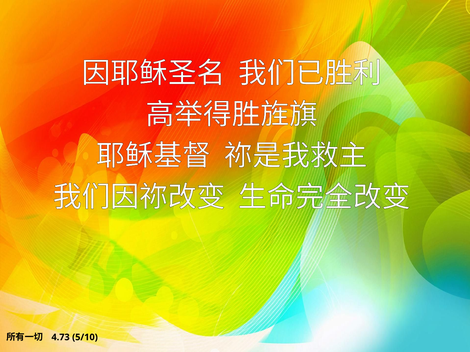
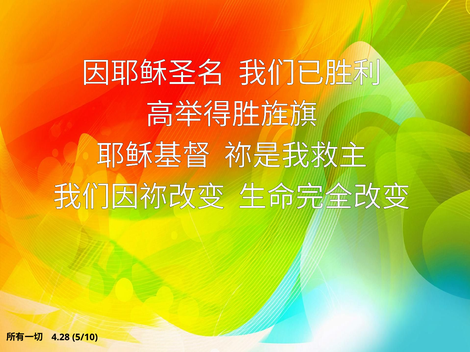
4.73: 4.73 -> 4.28
